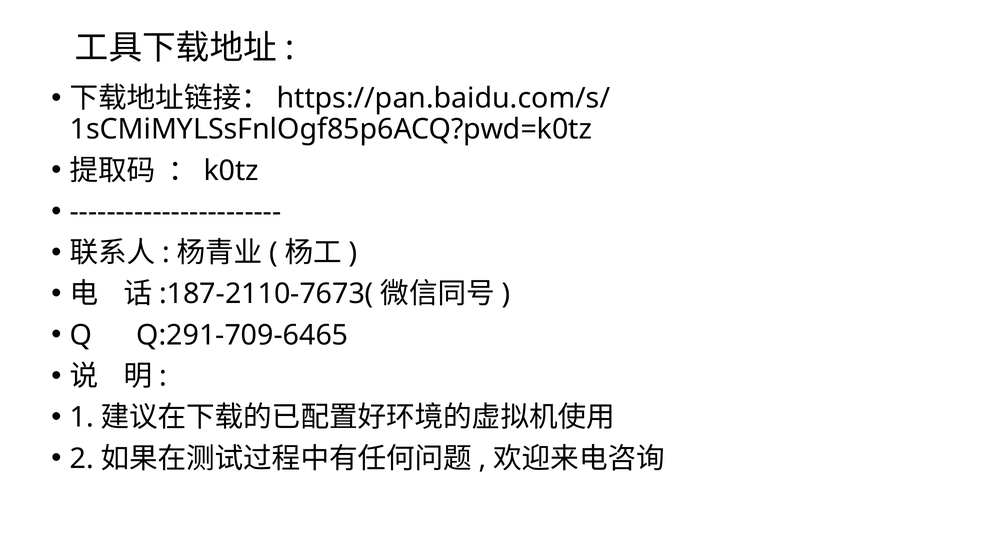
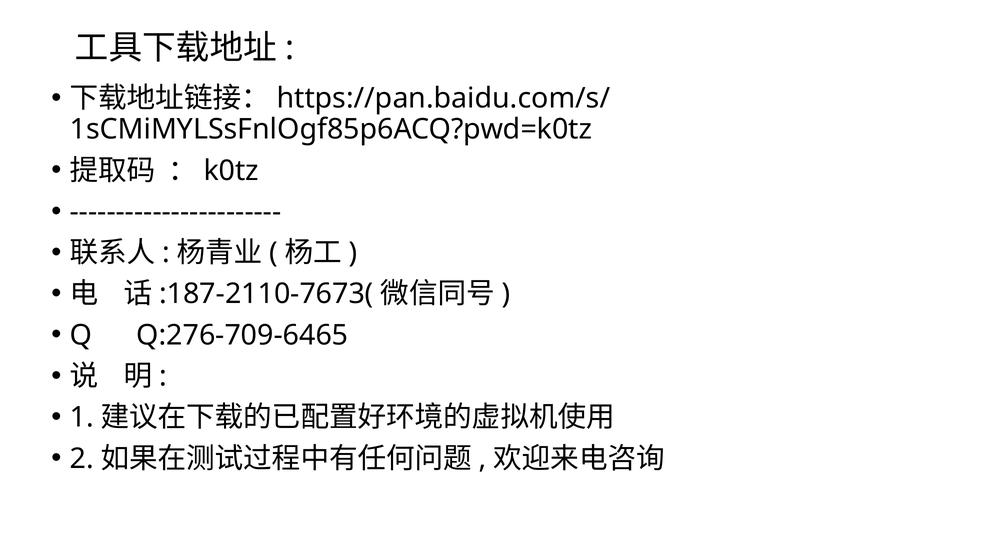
Q:291-709-6465: Q:291-709-6465 -> Q:276-709-6465
